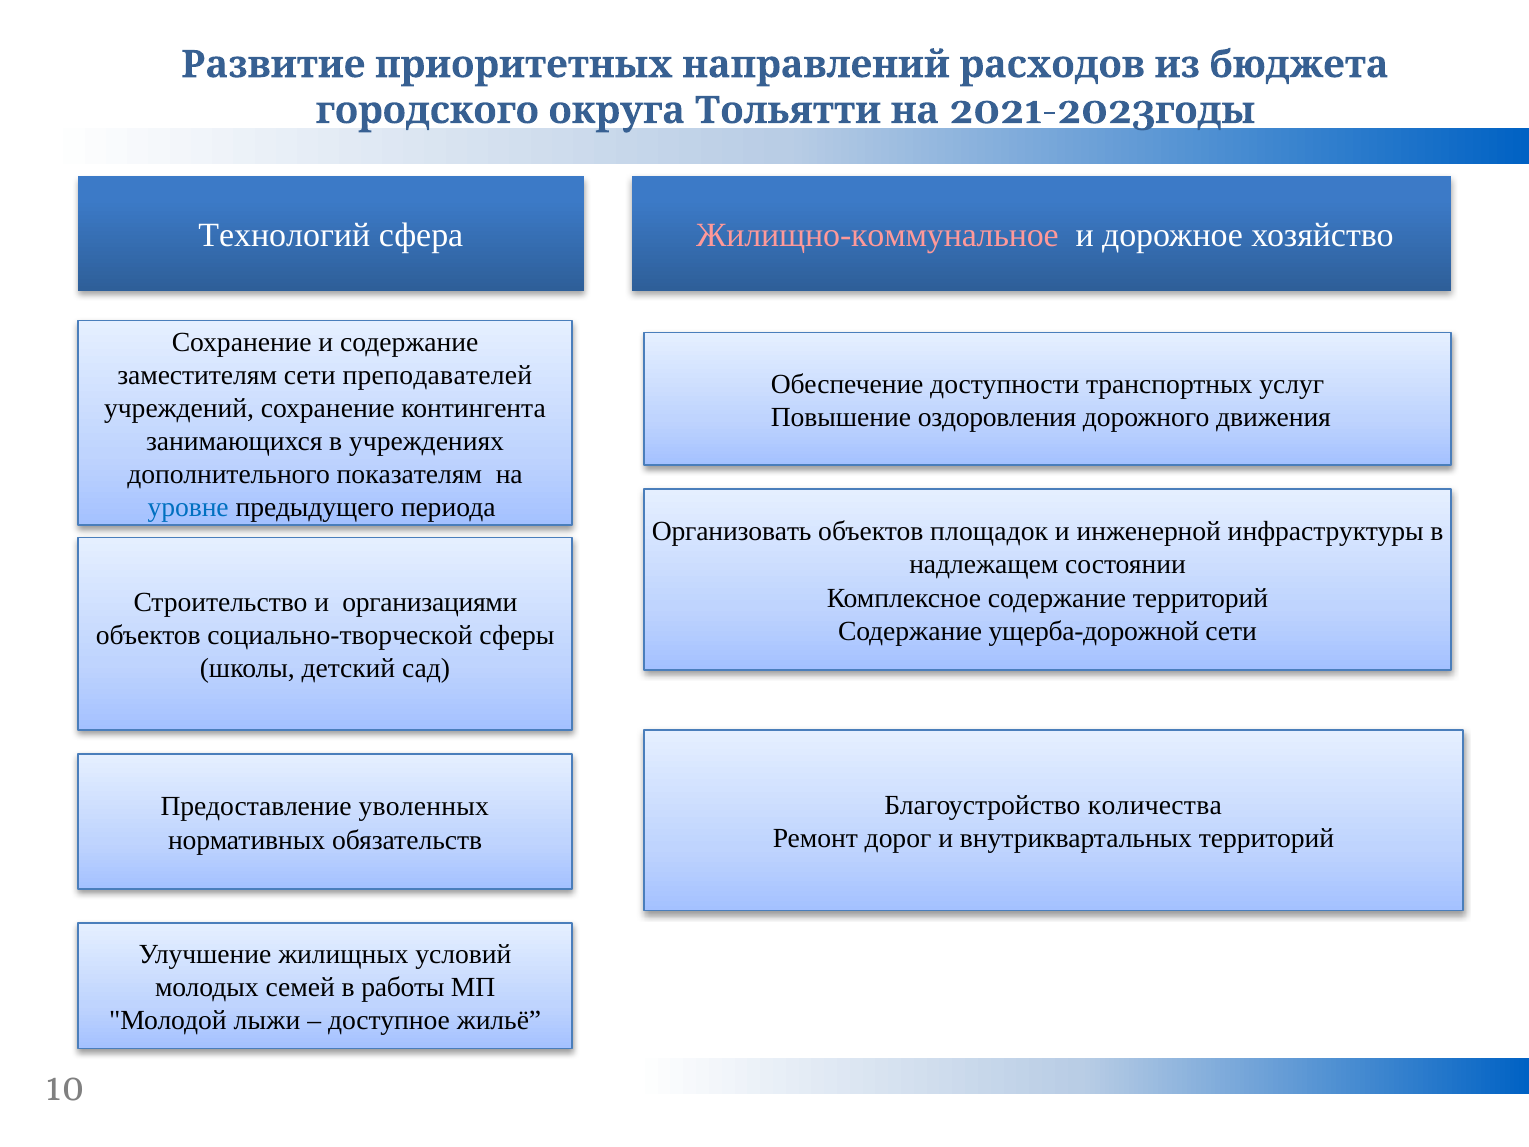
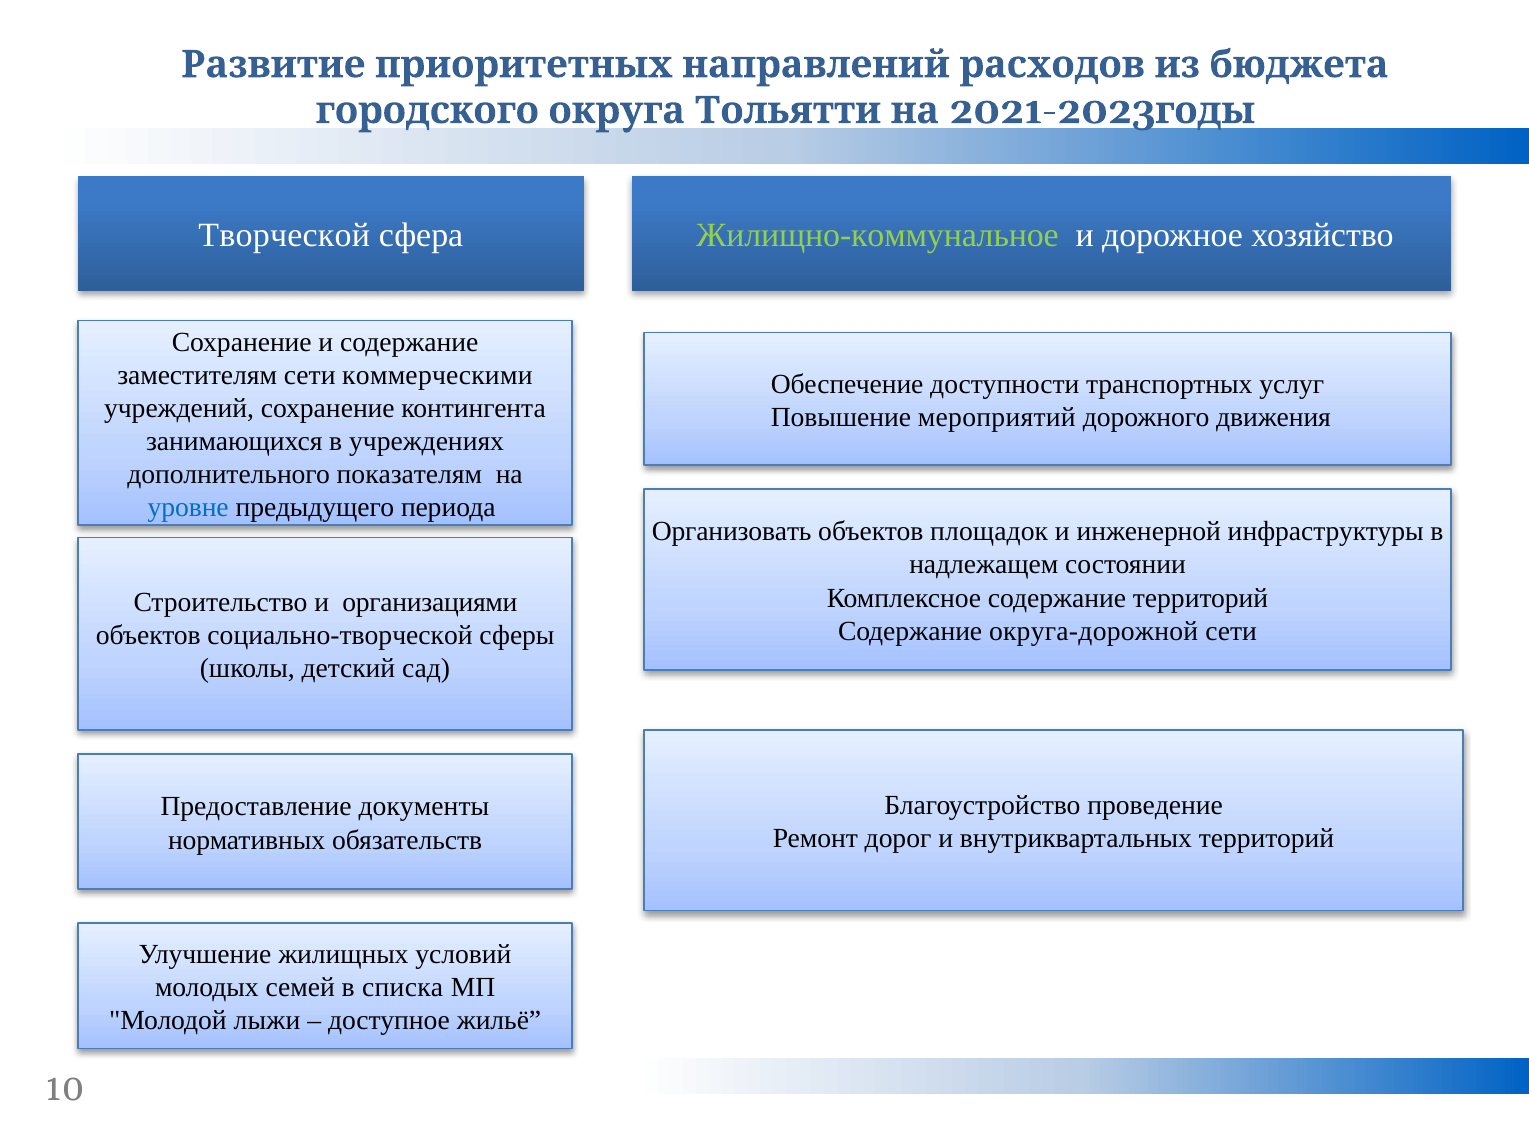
Технологий: Технологий -> Творческой
Жилищно-коммунальное colour: pink -> light green
преподавателей: преподавателей -> коммерческими
оздоровления: оздоровления -> мероприятий
ущерба-дорожной: ущерба-дорожной -> округа-дорожной
количества: количества -> проведение
уволенных: уволенных -> документы
работы: работы -> списка
